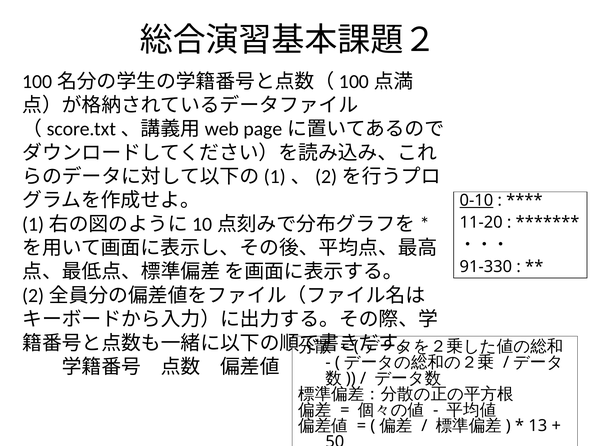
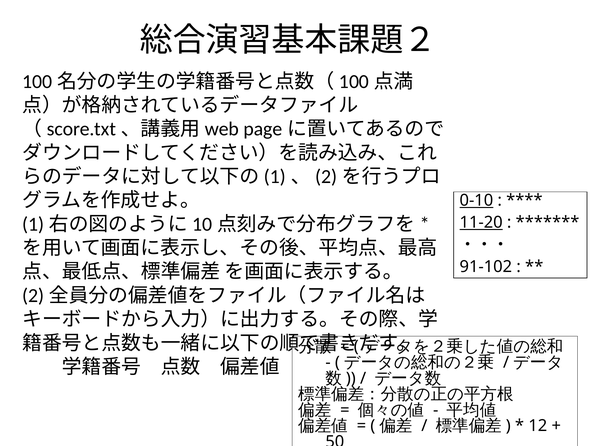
11-20 underline: none -> present
91-330: 91-330 -> 91-102
13: 13 -> 12
